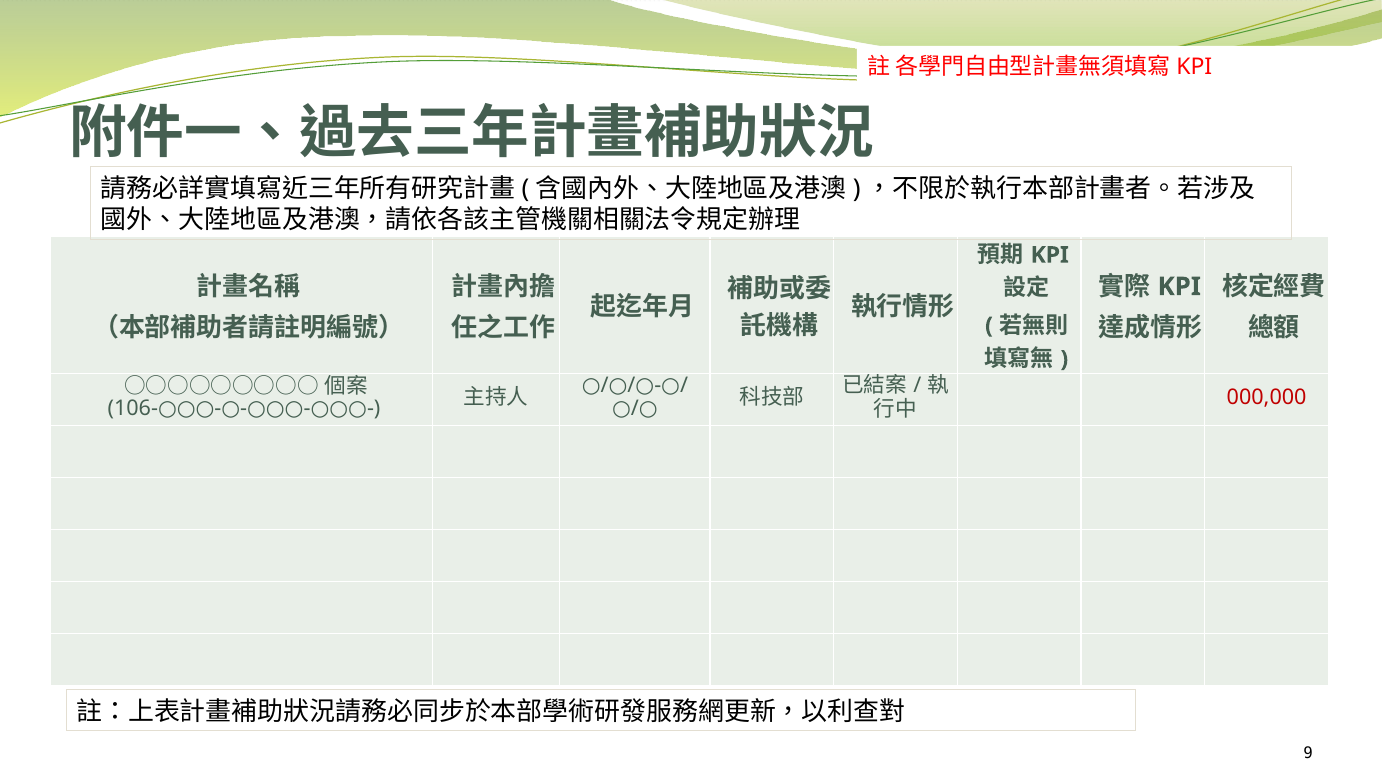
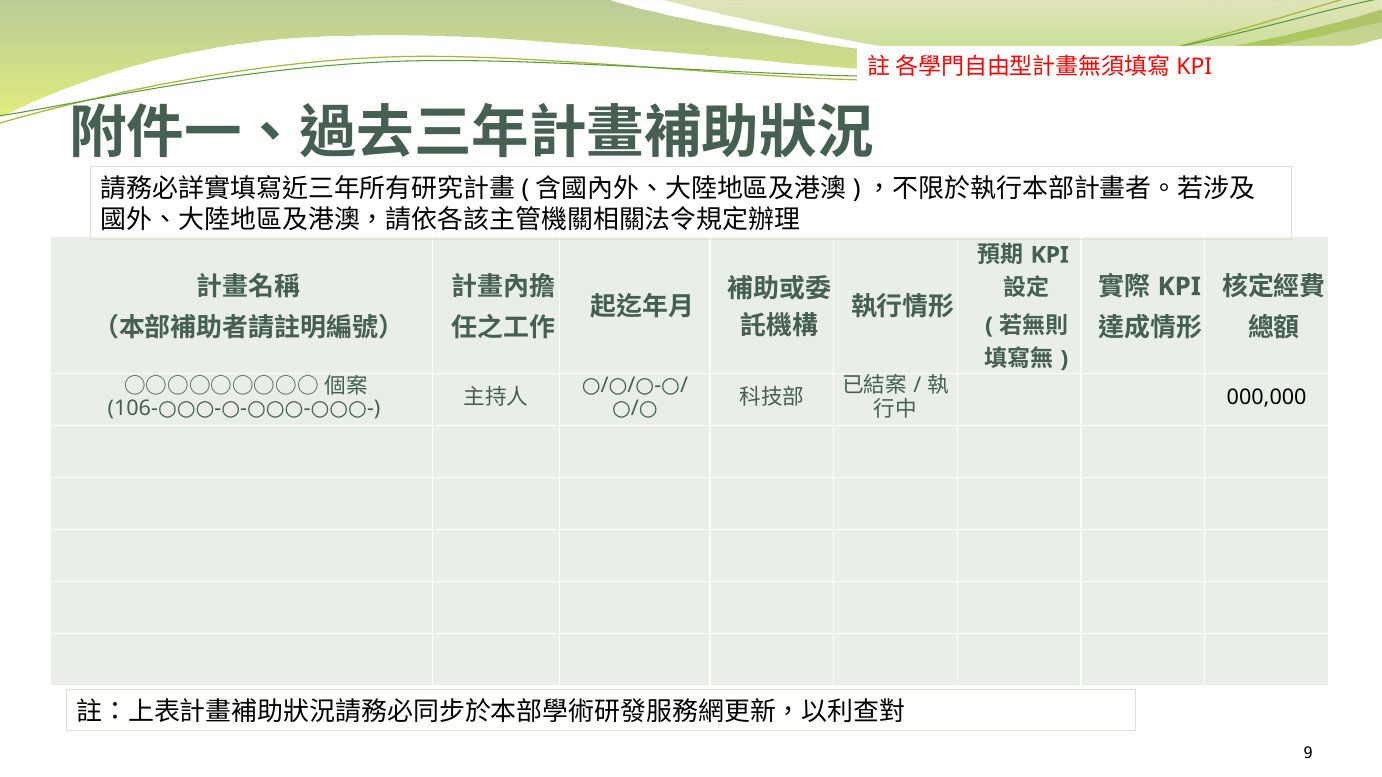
000,000 colour: red -> black
